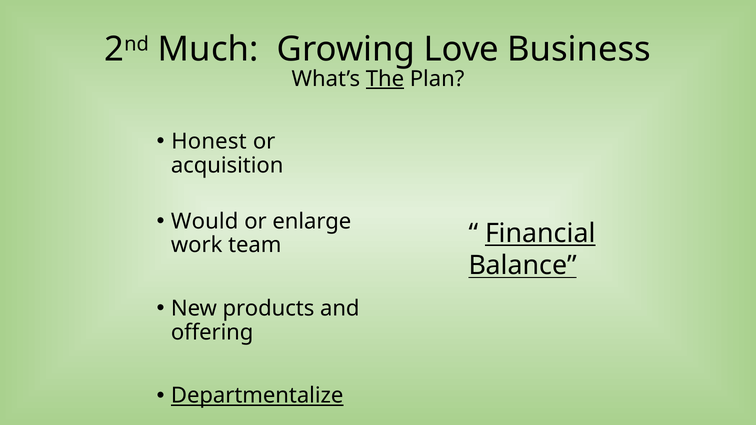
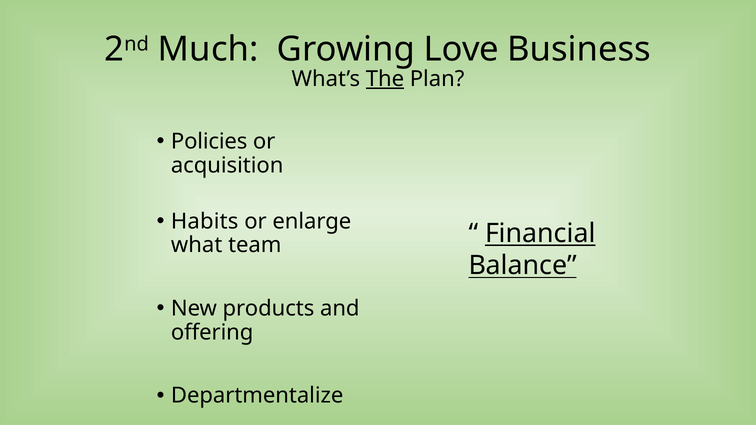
Honest: Honest -> Policies
Would: Would -> Habits
work: work -> what
Departmentalize underline: present -> none
